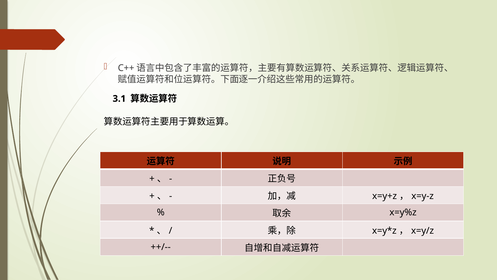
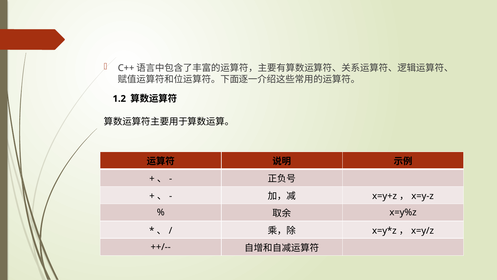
3.1: 3.1 -> 1.2
